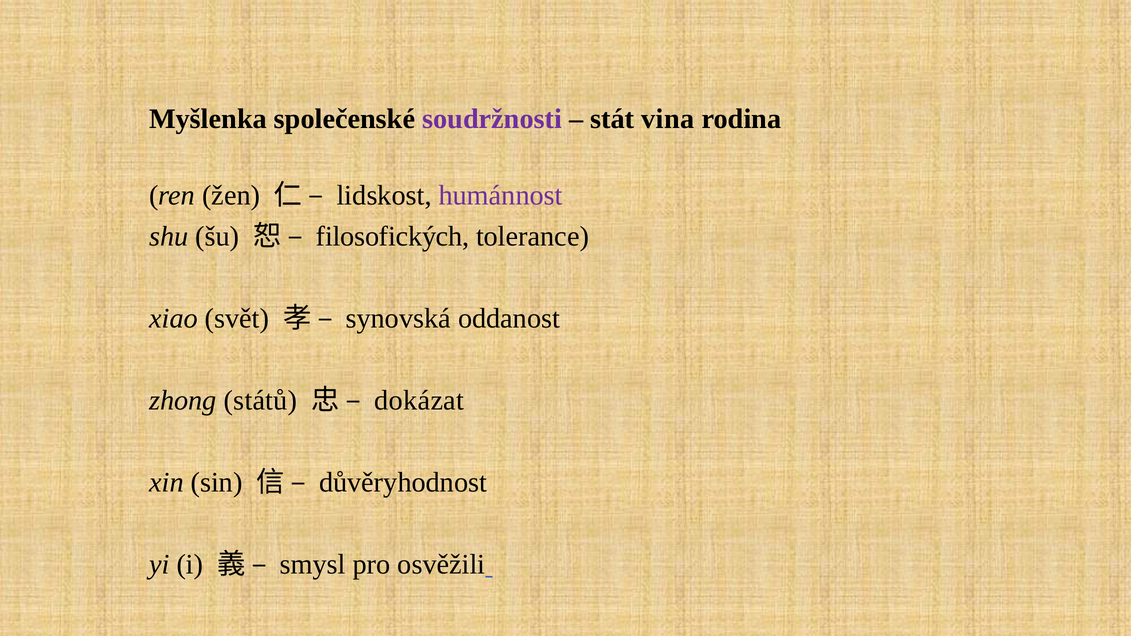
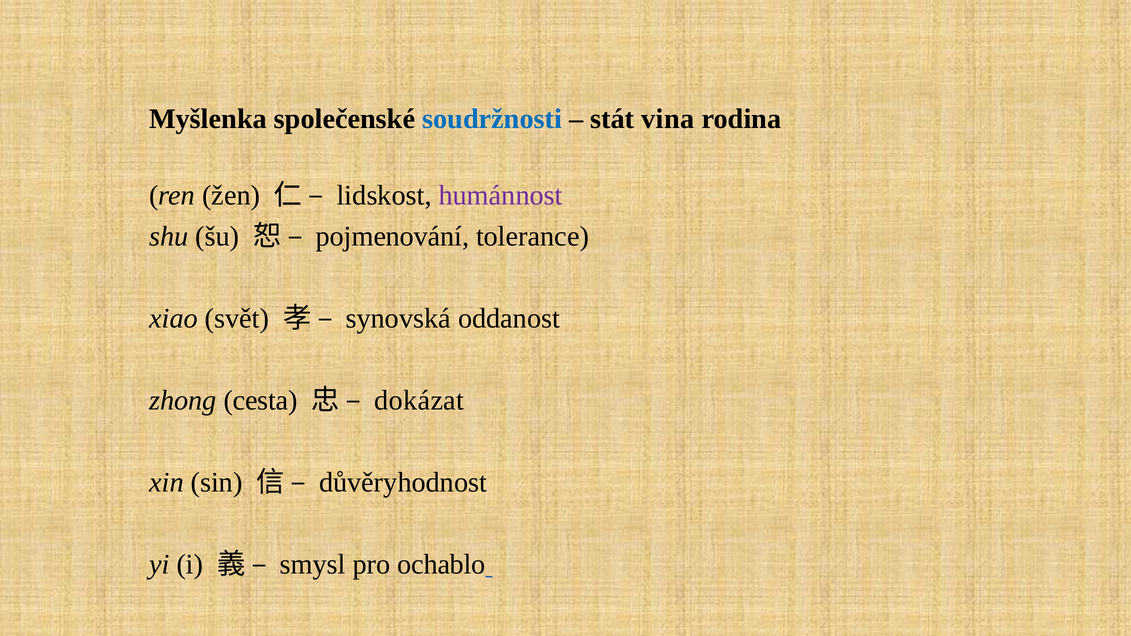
soudržnosti colour: purple -> blue
filosofických: filosofických -> pojmenování
států: států -> cesta
osvěžili: osvěžili -> ochablo
